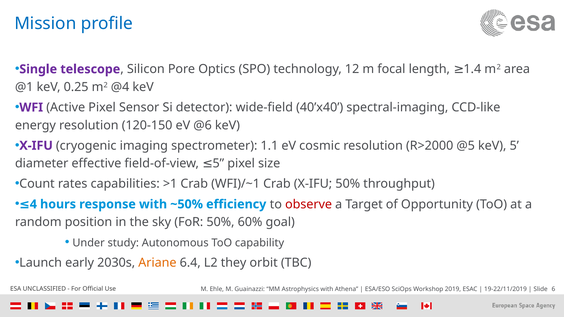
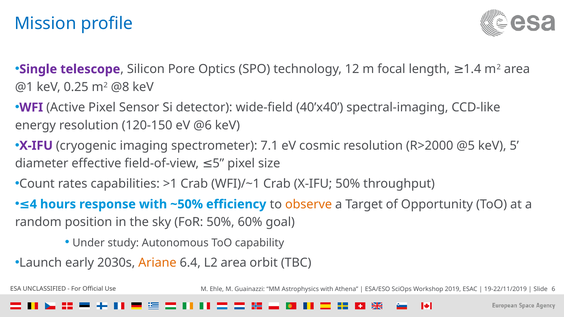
@4: @4 -> @8
1.1: 1.1 -> 7.1
observe colour: red -> orange
L2 they: they -> area
